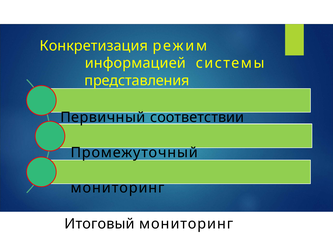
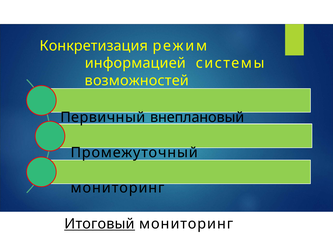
представления: представления -> возможностей
соответствии: соответствии -> внеплановый
Итоговый underline: none -> present
